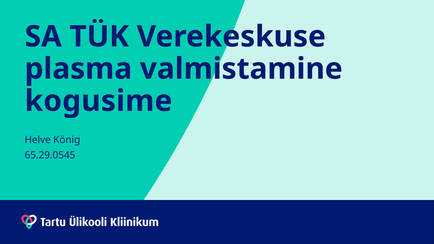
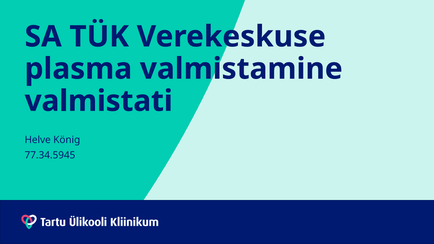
kogusime: kogusime -> valmistati
65.29.0545: 65.29.0545 -> 77.34.5945
